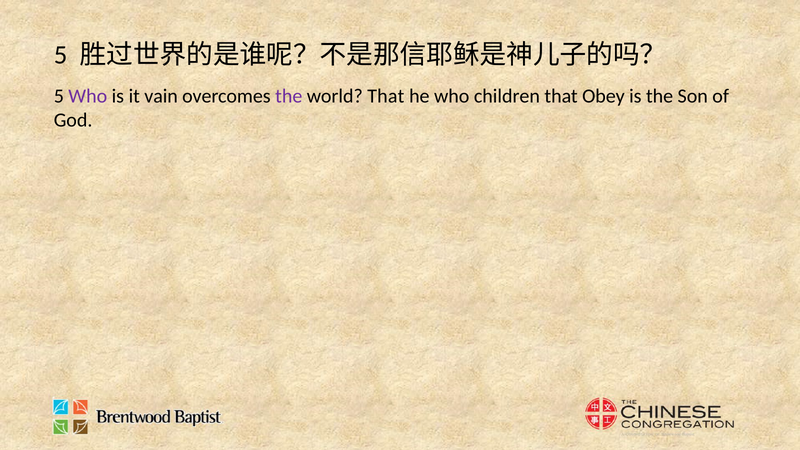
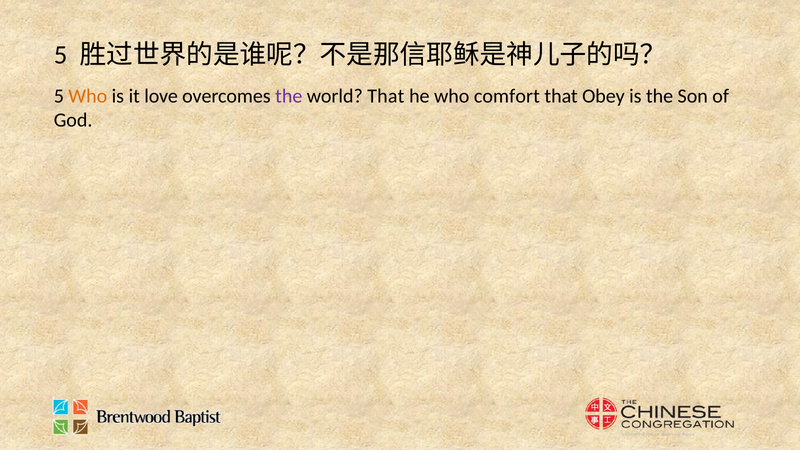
Who at (88, 96) colour: purple -> orange
vain: vain -> love
children: children -> comfort
